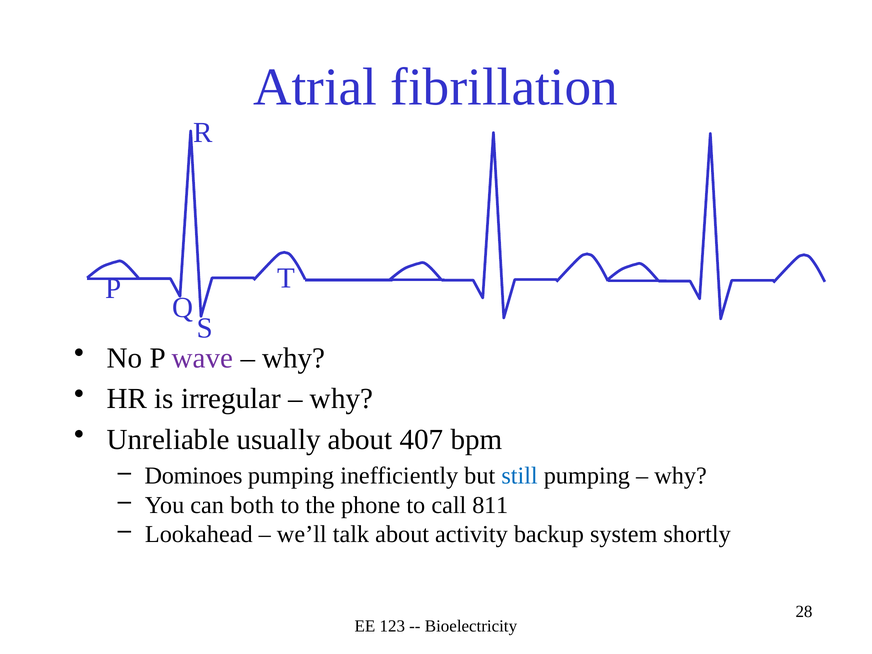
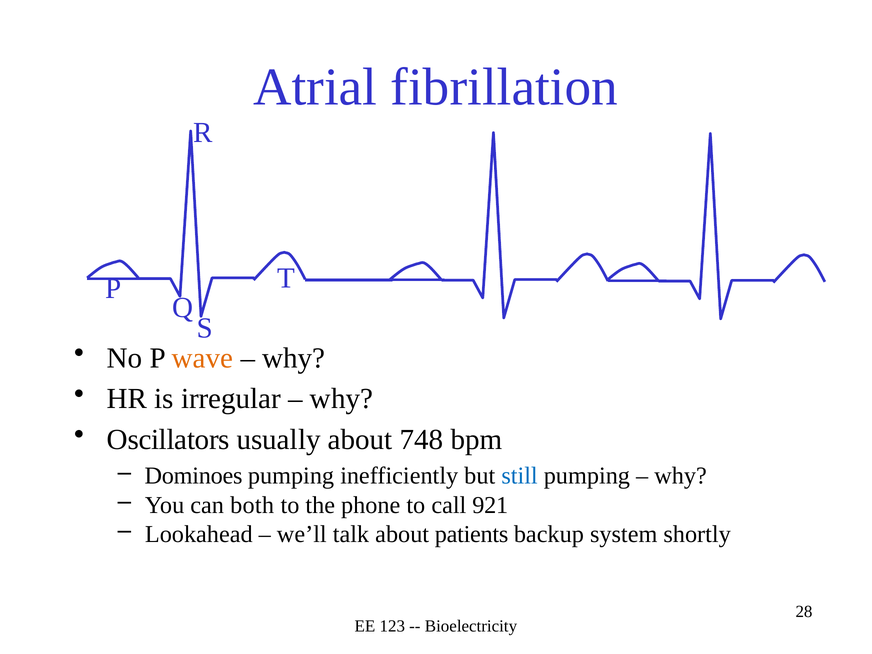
wave colour: purple -> orange
Unreliable: Unreliable -> Oscillators
407: 407 -> 748
811: 811 -> 921
activity: activity -> patients
